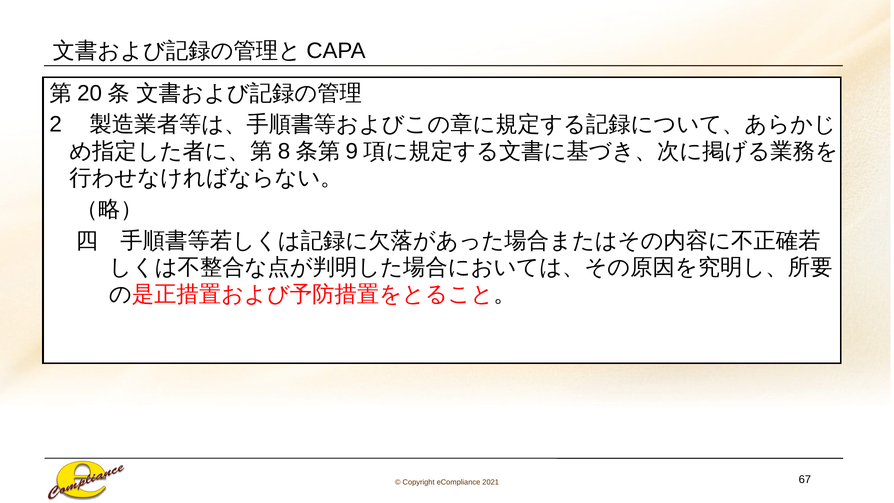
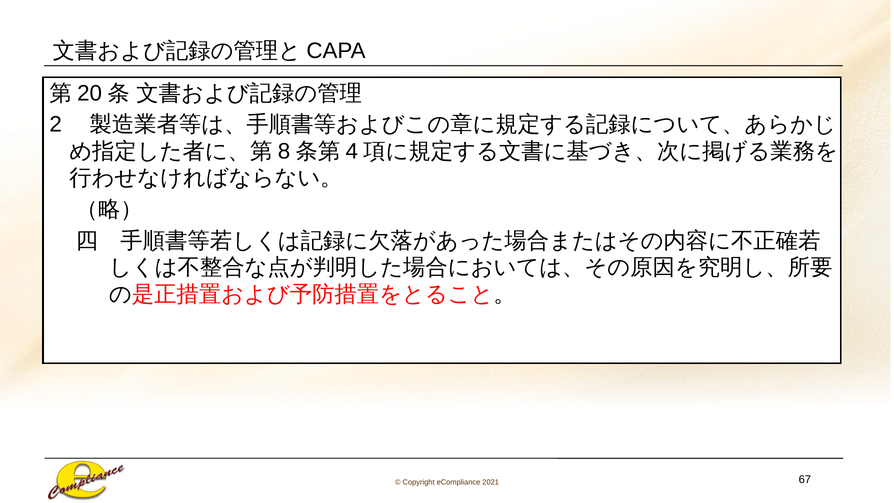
9: 9 -> 4
